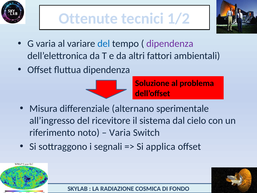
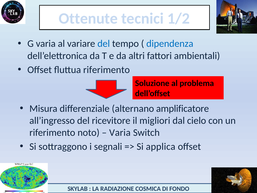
dipendenza at (170, 44) colour: purple -> blue
fluttua dipendenza: dipendenza -> riferimento
sperimentale: sperimentale -> amplificatore
sistema: sistema -> migliori
